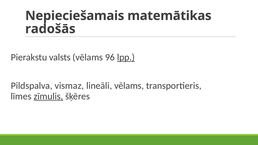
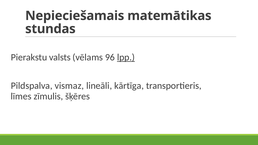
radošās: radošās -> stundas
lineāli vēlams: vēlams -> kārtīga
zīmulis underline: present -> none
